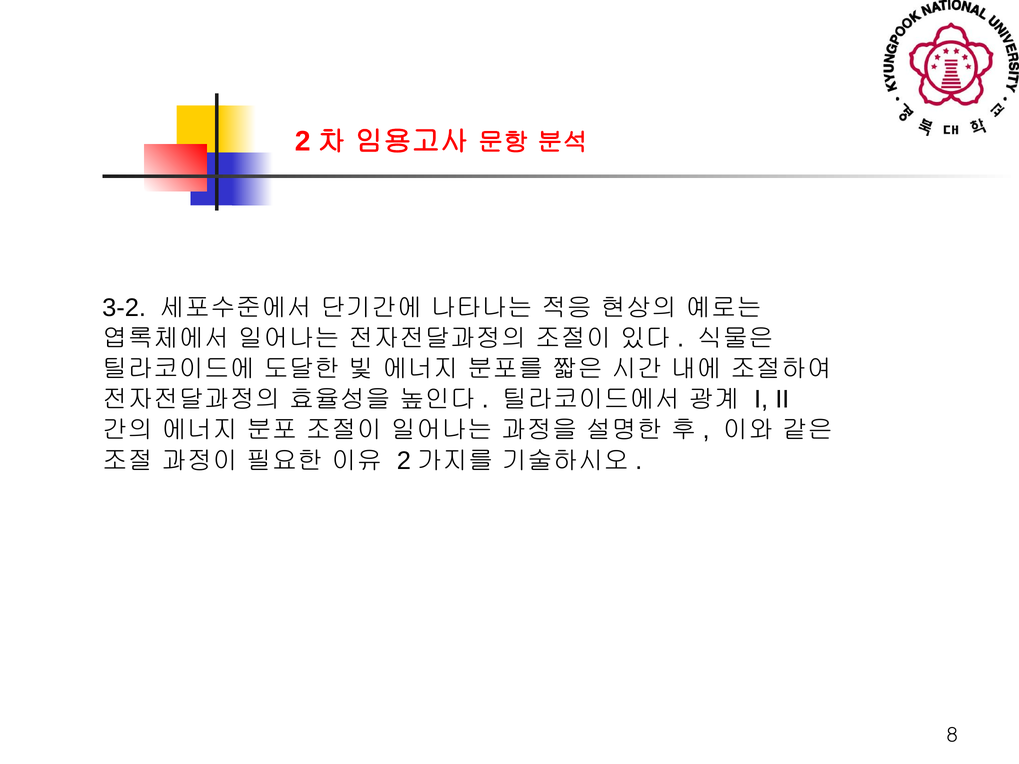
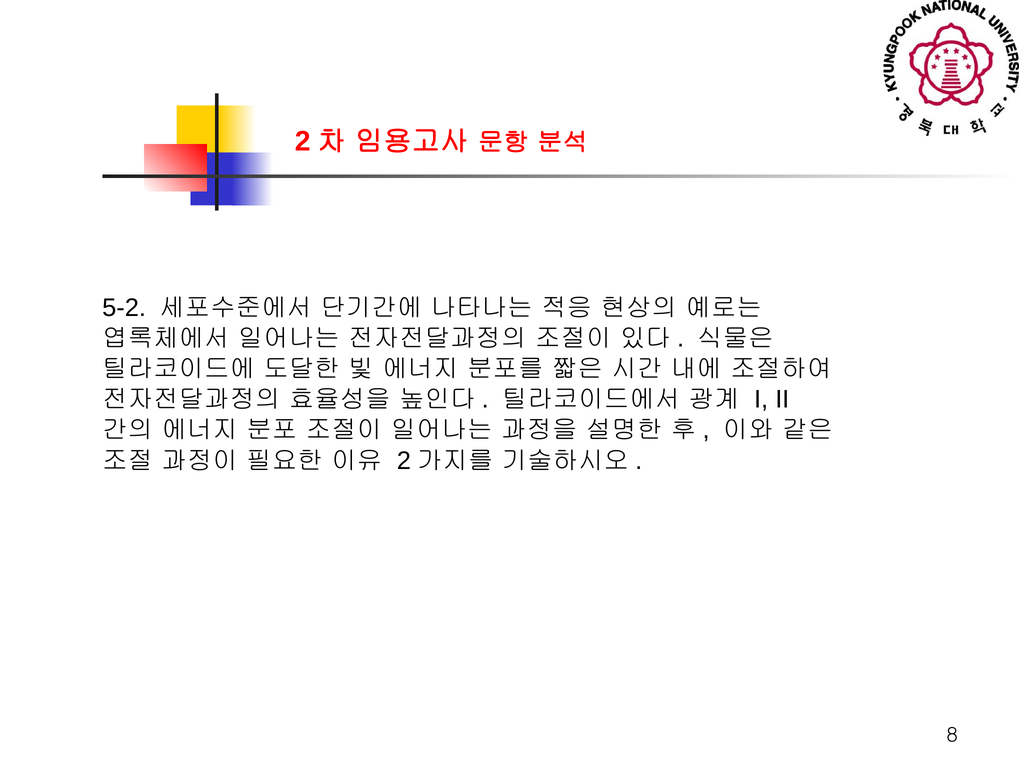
3-2: 3-2 -> 5-2
